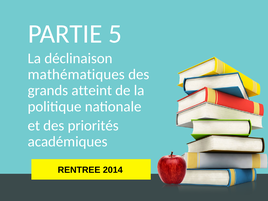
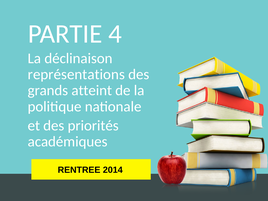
5: 5 -> 4
mathématiques: mathématiques -> représentations
